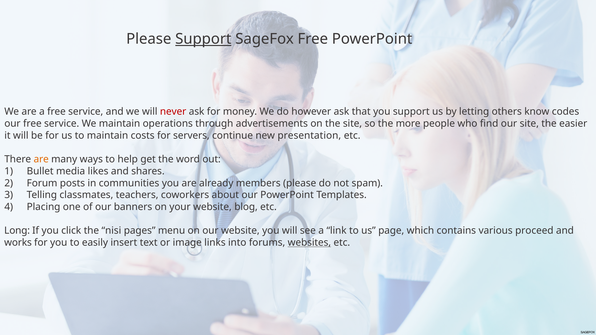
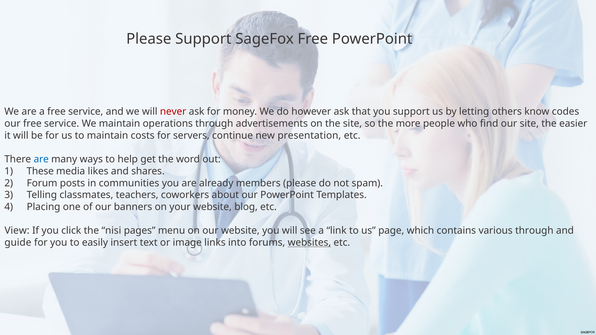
Support at (203, 39) underline: present -> none
are at (41, 159) colour: orange -> blue
Bullet: Bullet -> These
Long: Long -> View
various proceed: proceed -> through
works: works -> guide
